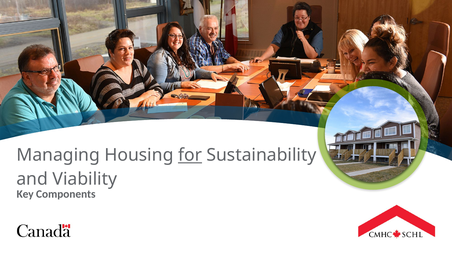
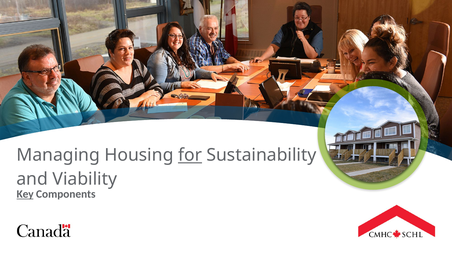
Key underline: none -> present
